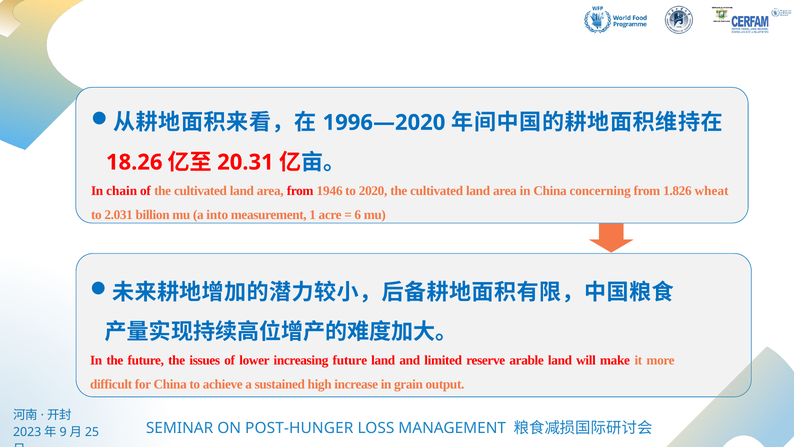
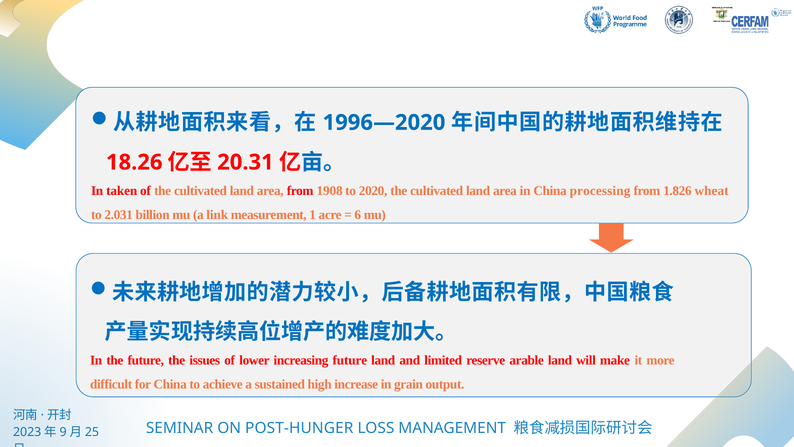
chain: chain -> taken
1946: 1946 -> 1908
concerning: concerning -> processing
into: into -> link
